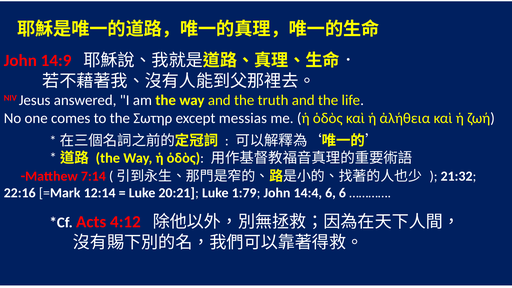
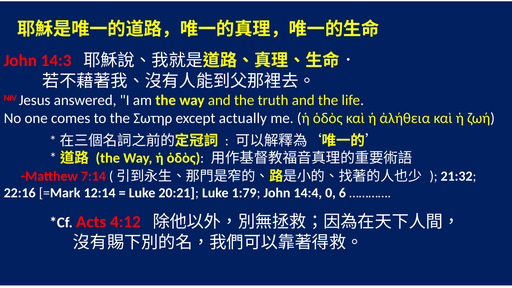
14:9: 14:9 -> 14:3
messias: messias -> actually
14:4 6: 6 -> 0
